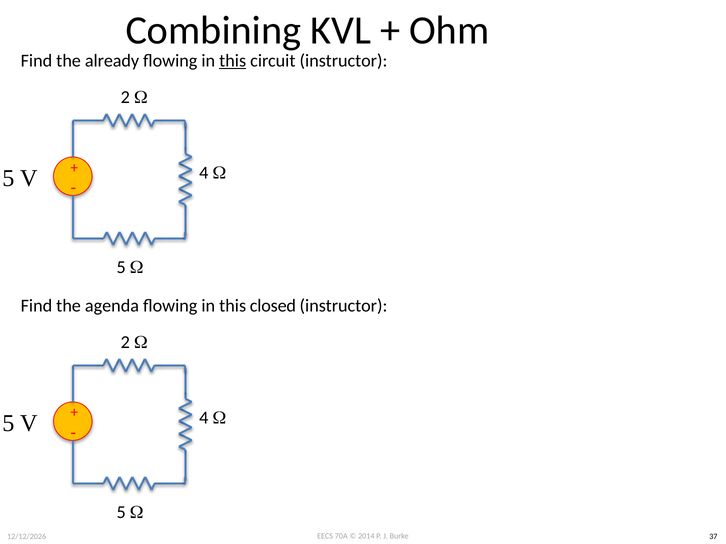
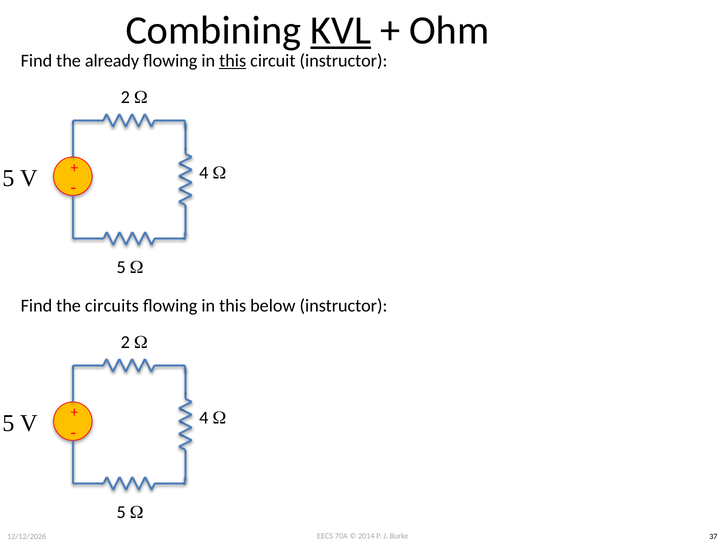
KVL underline: none -> present
agenda: agenda -> circuits
closed: closed -> below
